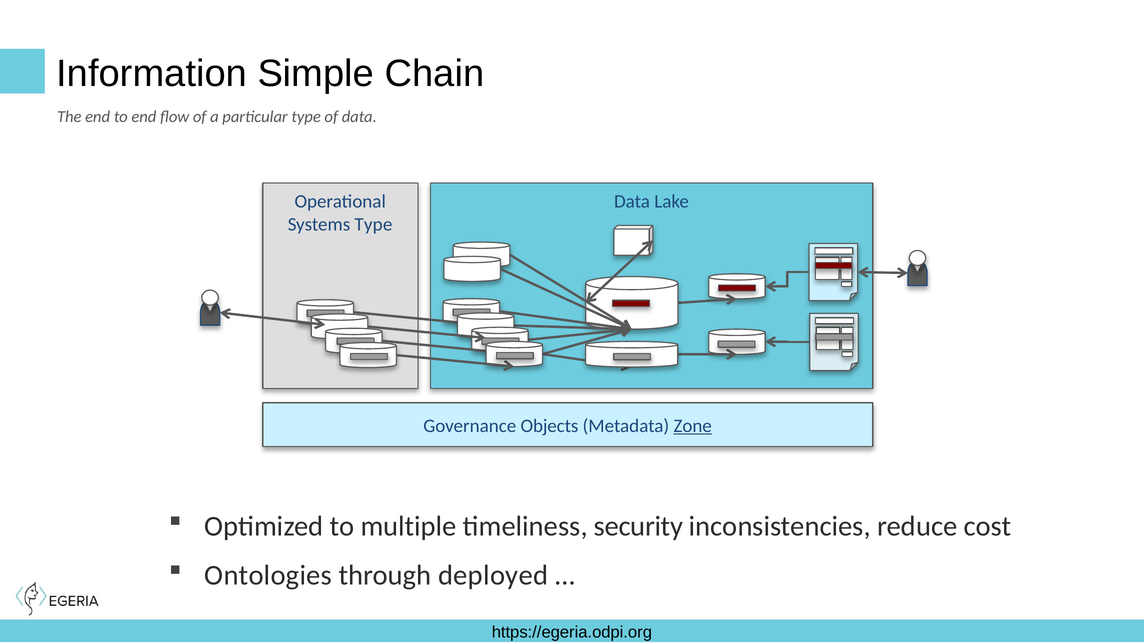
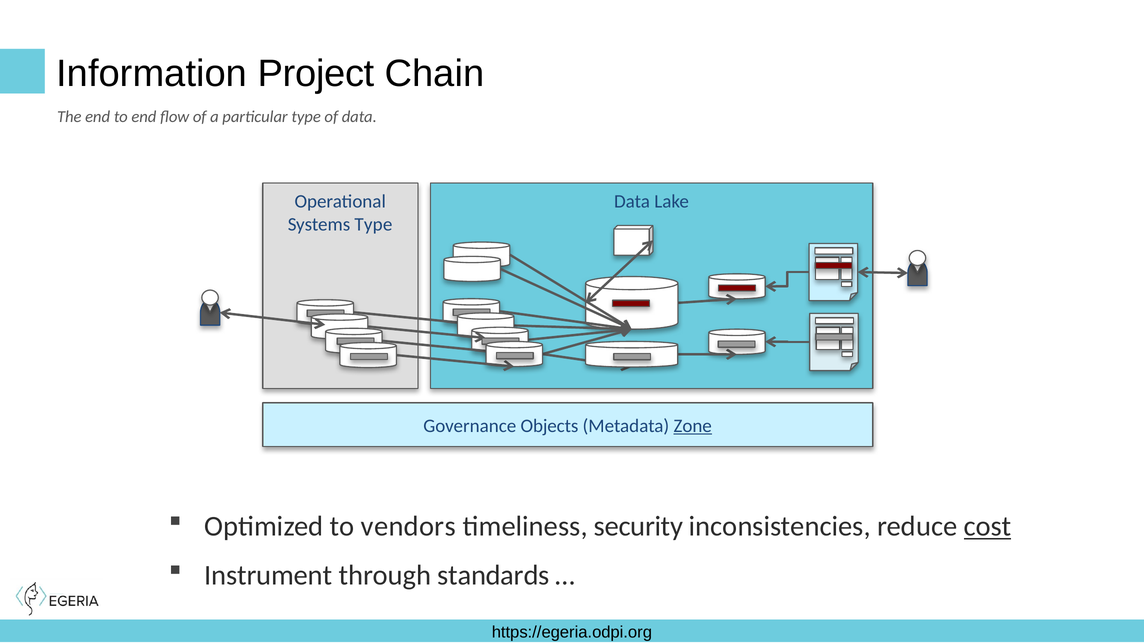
Simple: Simple -> Project
multiple: multiple -> vendors
cost underline: none -> present
Ontologies: Ontologies -> Instrument
deployed: deployed -> standards
